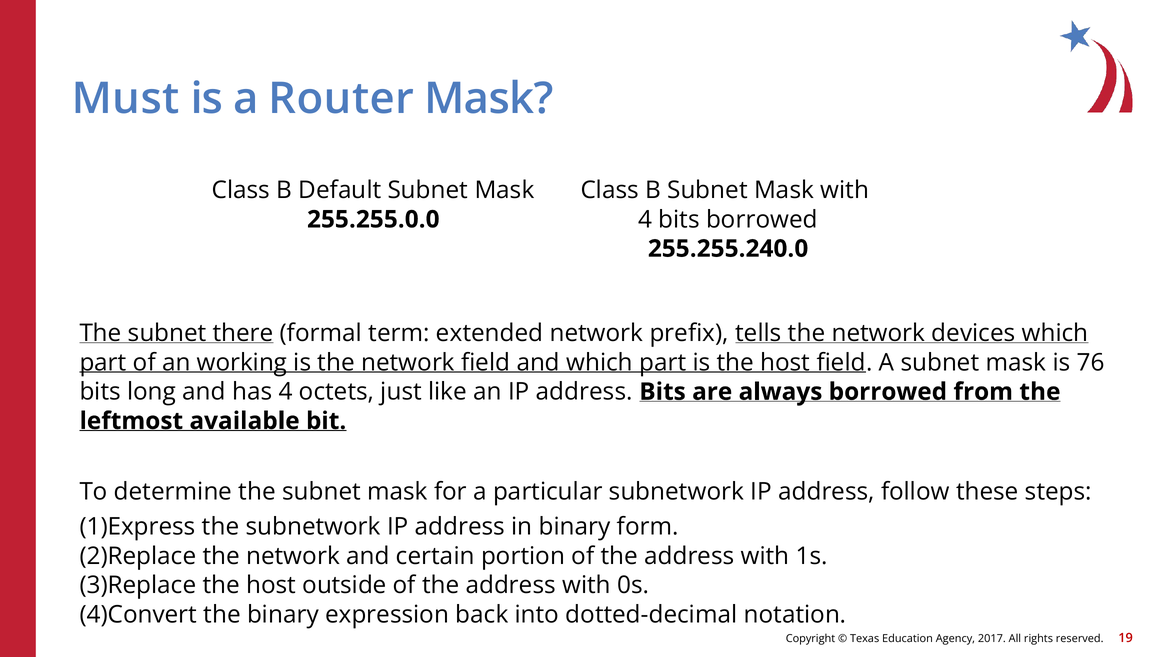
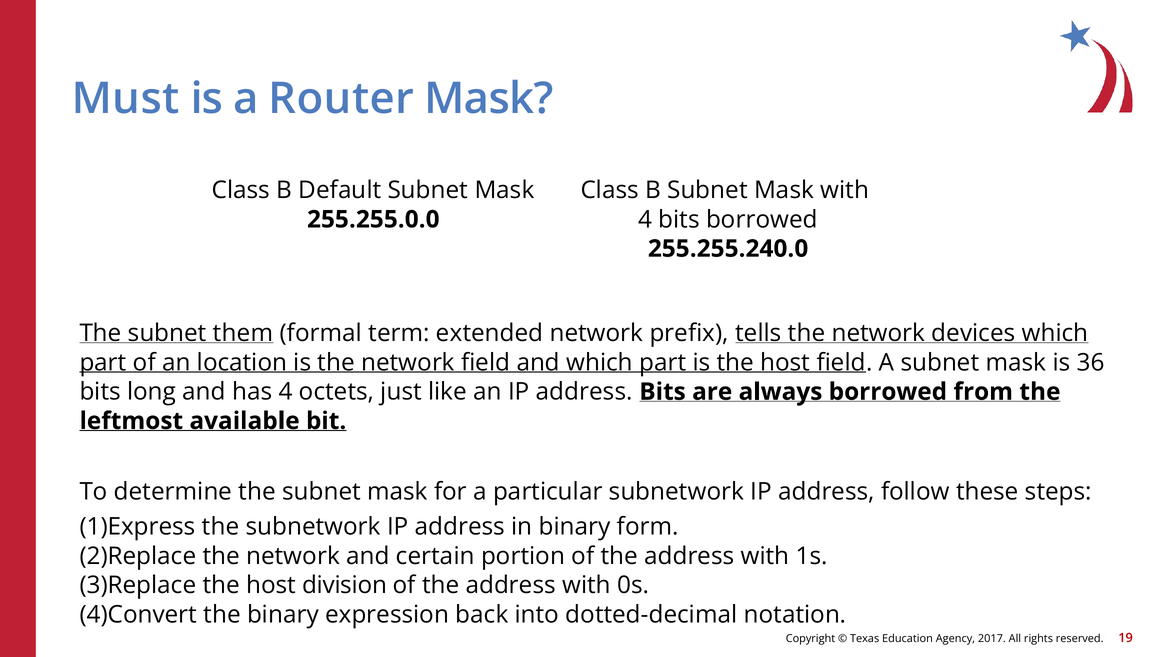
there: there -> them
working: working -> location
76: 76 -> 36
outside: outside -> division
